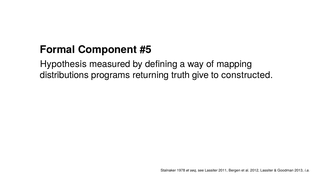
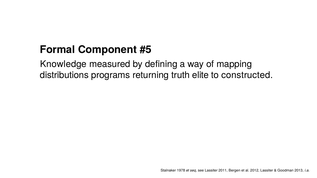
Hypothesis: Hypothesis -> Knowledge
give: give -> elite
